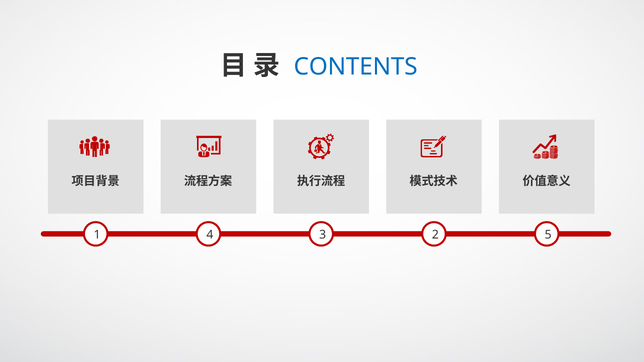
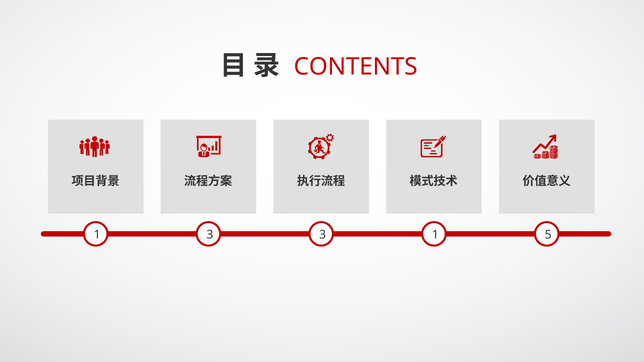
CONTENTS colour: blue -> red
1 4: 4 -> 3
3 2: 2 -> 1
